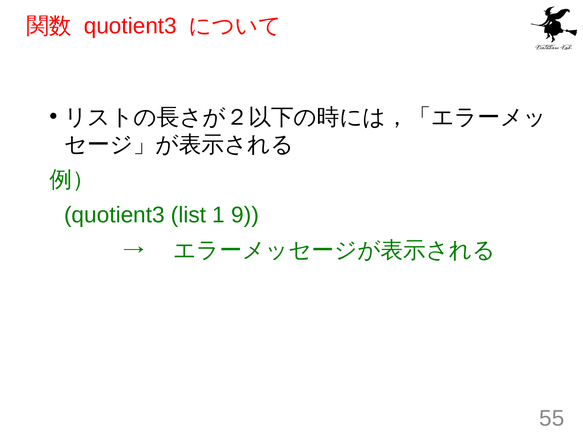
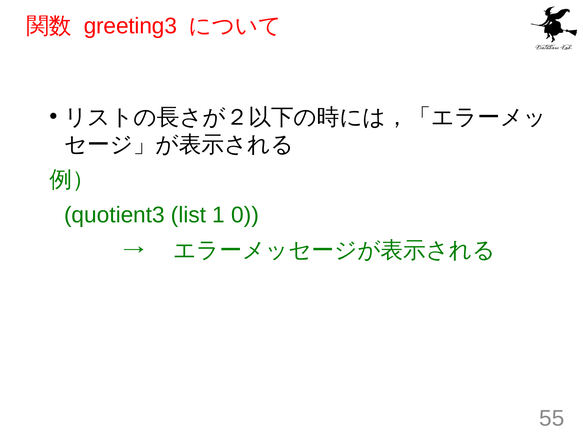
quotient3 at (130, 26): quotient3 -> greeting3
9: 9 -> 0
